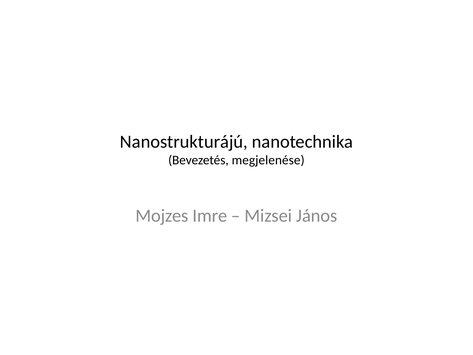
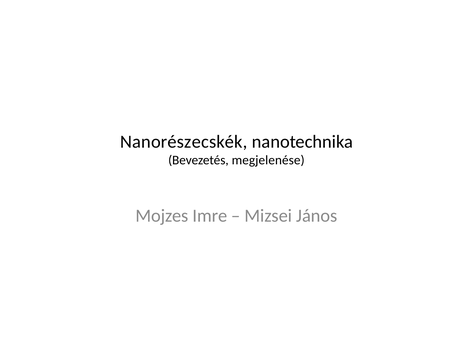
Nanostrukturájú: Nanostrukturájú -> Nanorészecskék
